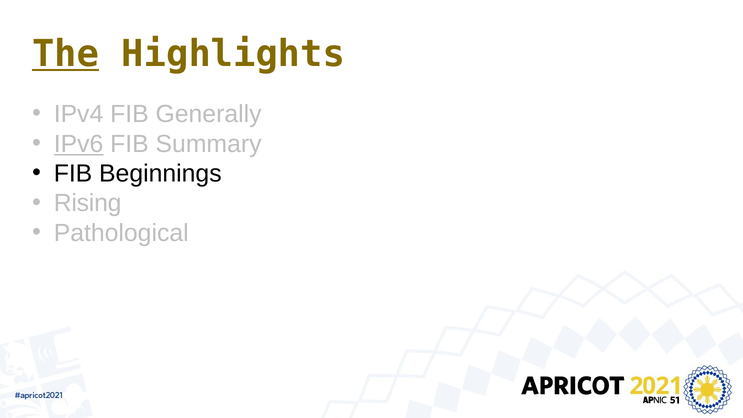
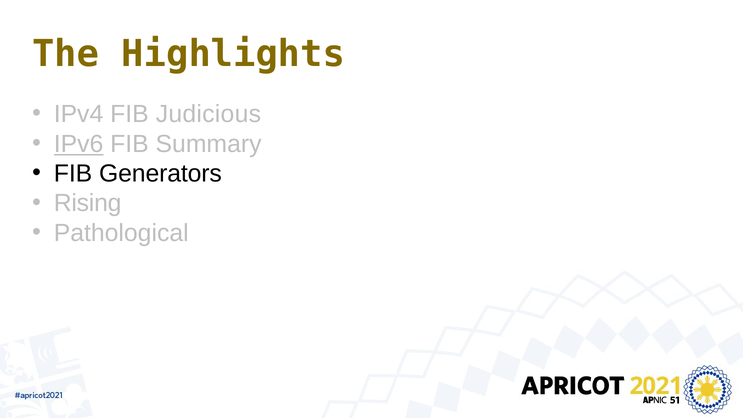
The underline: present -> none
Generally: Generally -> Judicious
Beginnings: Beginnings -> Generators
